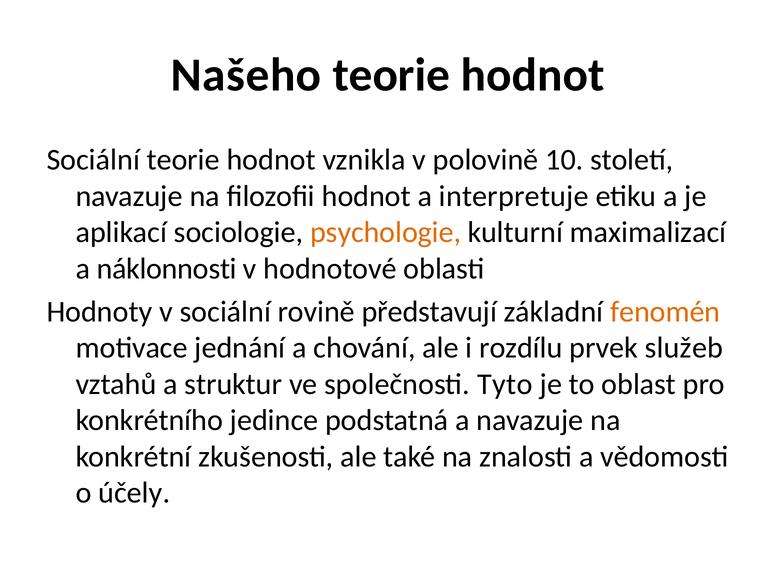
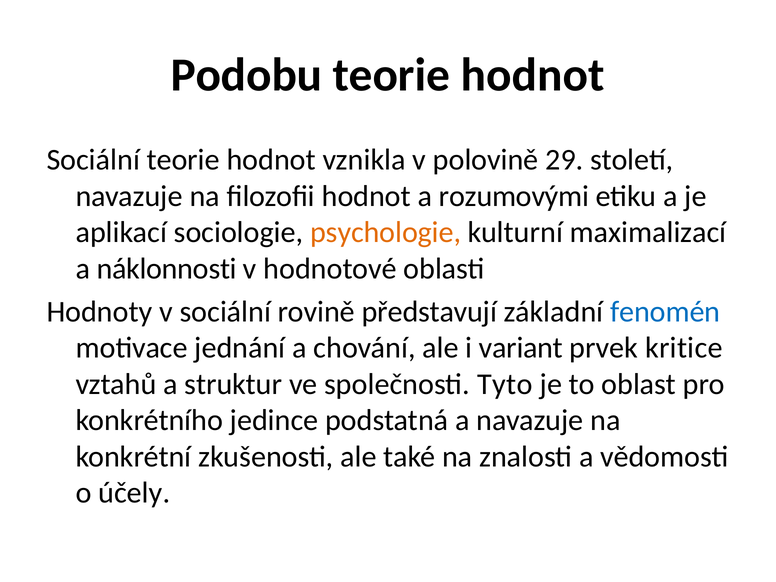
Našeho: Našeho -> Podobu
10: 10 -> 29
interpretuje: interpretuje -> rozumovými
fenomén colour: orange -> blue
rozdílu: rozdílu -> variant
služeb: služeb -> kritice
